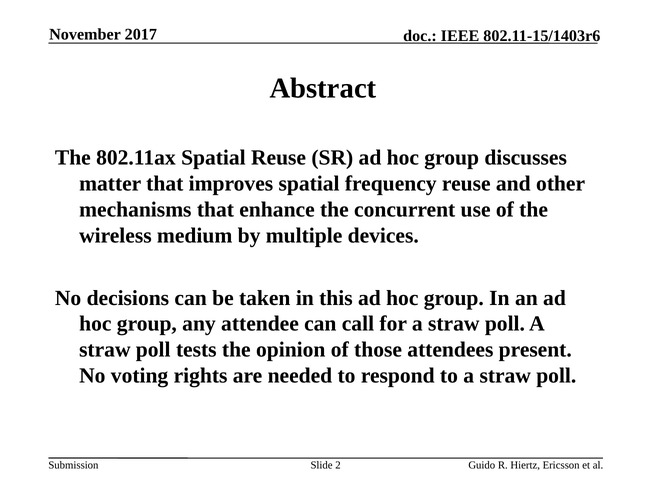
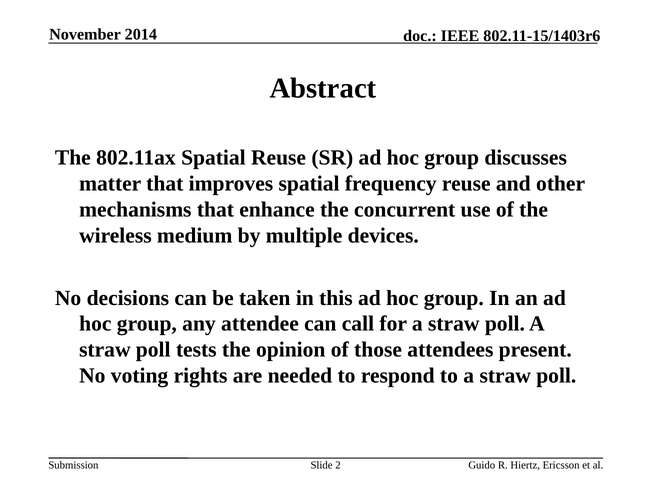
2017: 2017 -> 2014
